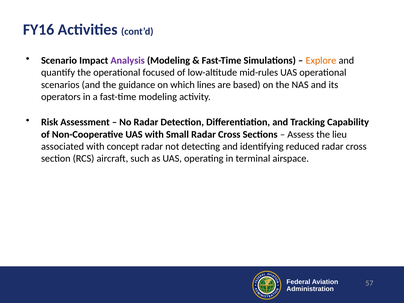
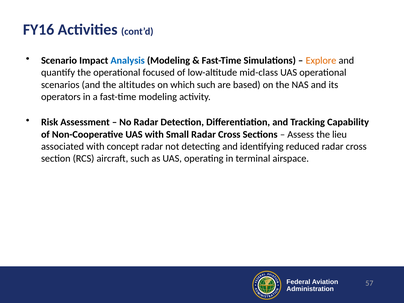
Analysis colour: purple -> blue
mid-rules: mid-rules -> mid-class
guidance: guidance -> altitudes
which lines: lines -> such
